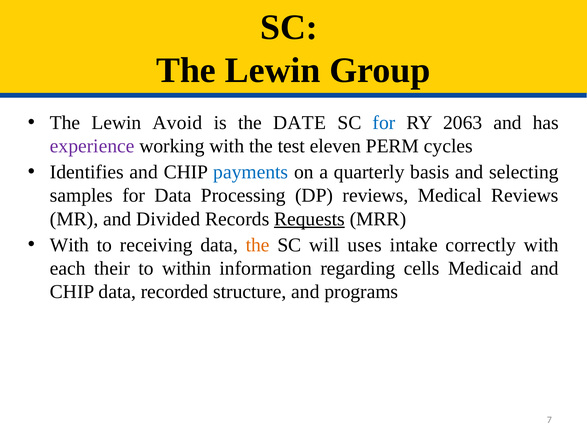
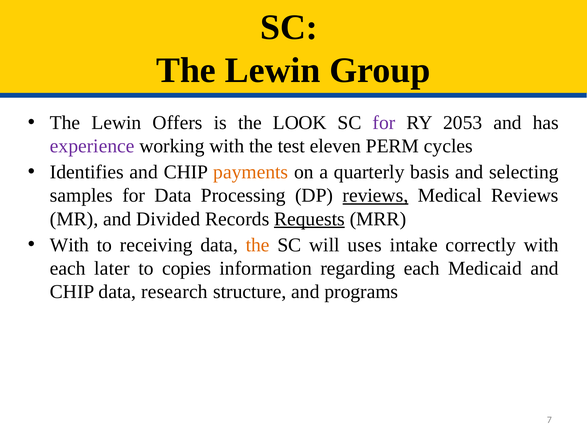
Avoid: Avoid -> Offers
DATE: DATE -> LOOK
for at (384, 123) colour: blue -> purple
2063: 2063 -> 2053
payments colour: blue -> orange
reviews at (375, 196) underline: none -> present
their: their -> later
within: within -> copies
regarding cells: cells -> each
recorded: recorded -> research
